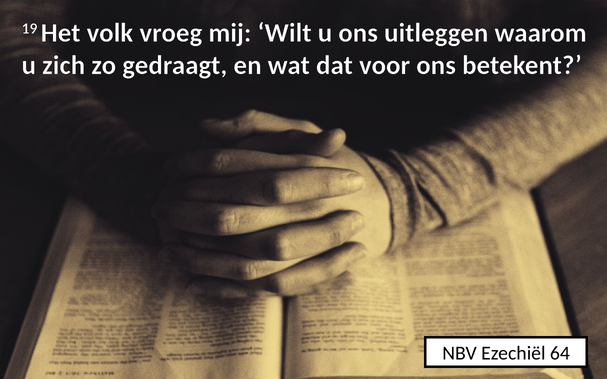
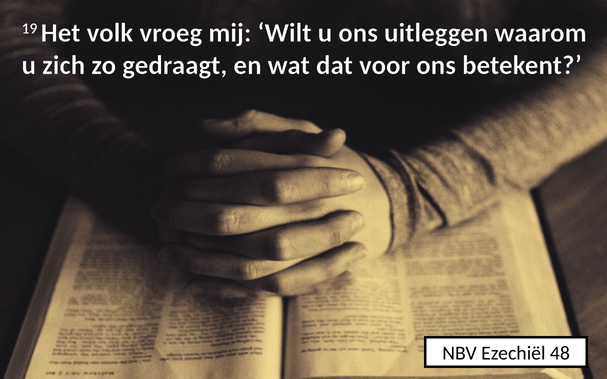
64: 64 -> 48
